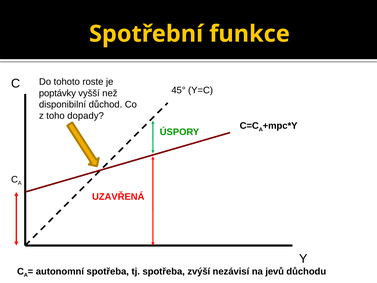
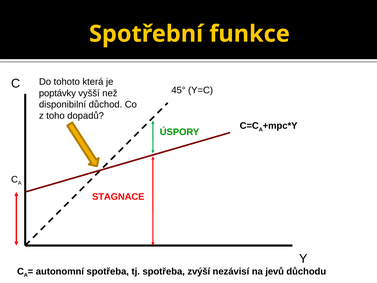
roste: roste -> která
dopady: dopady -> dopadů
UZAVŘENÁ: UZAVŘENÁ -> STAGNACE
